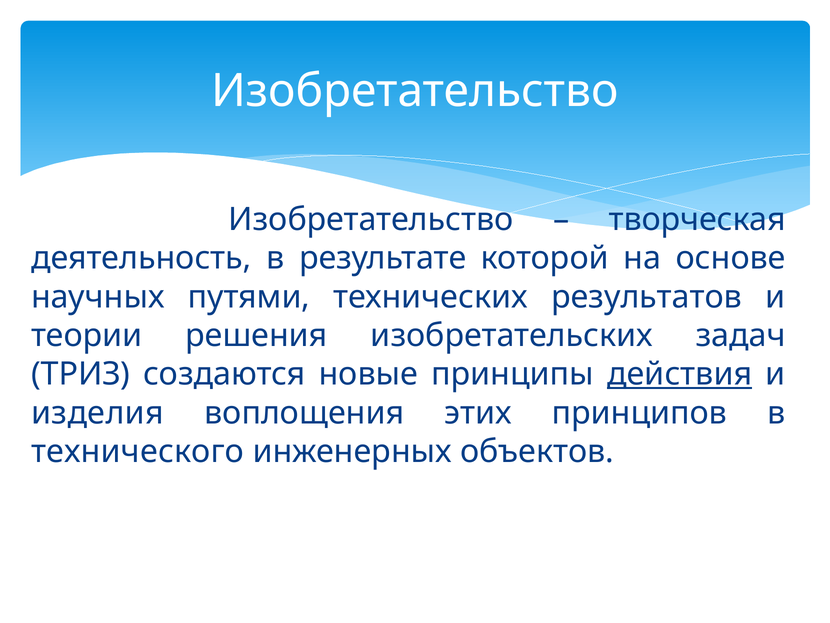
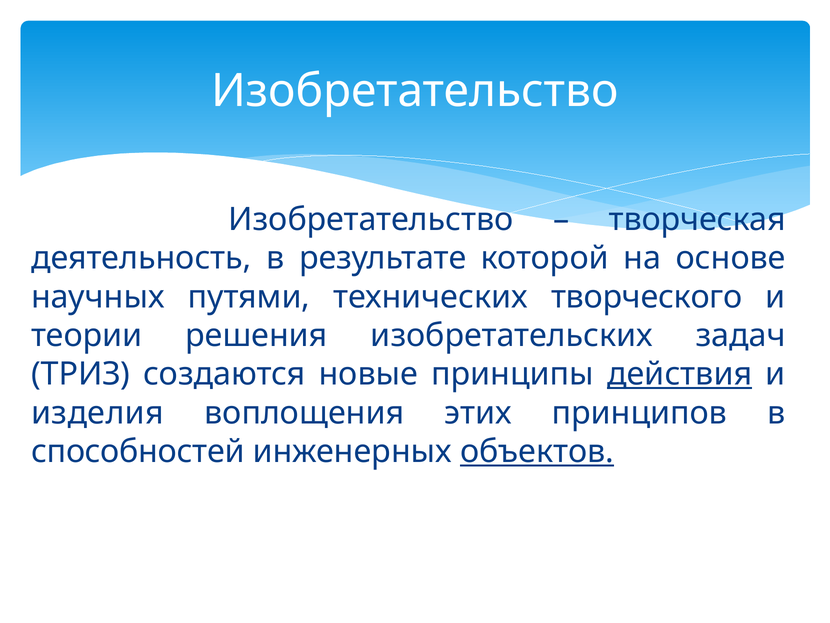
результатов: результатов -> творческого
технического: технического -> способностей
объектов underline: none -> present
